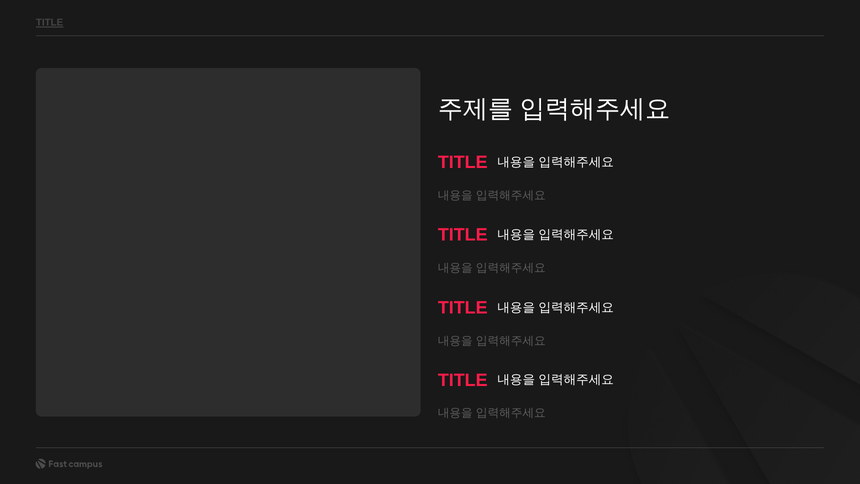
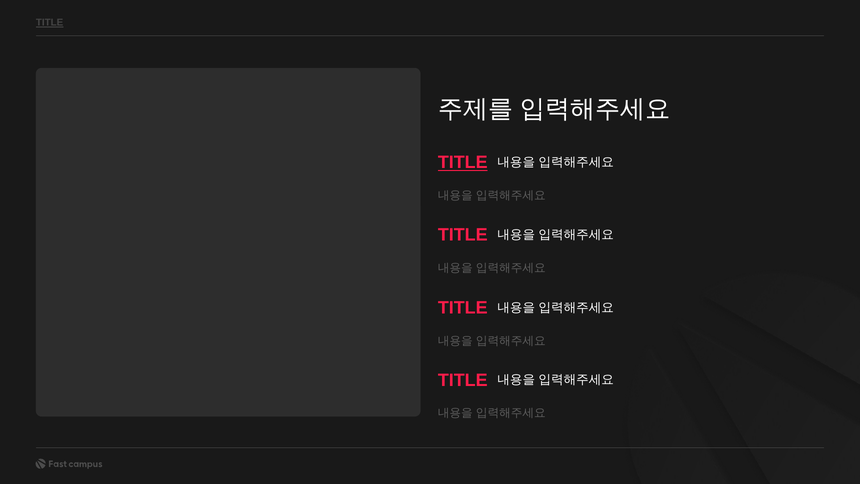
TITLE at (463, 162) underline: none -> present
